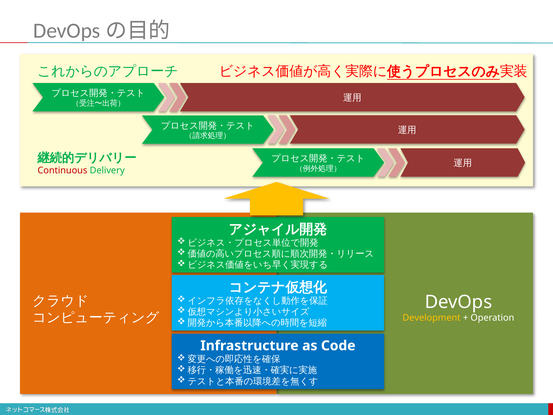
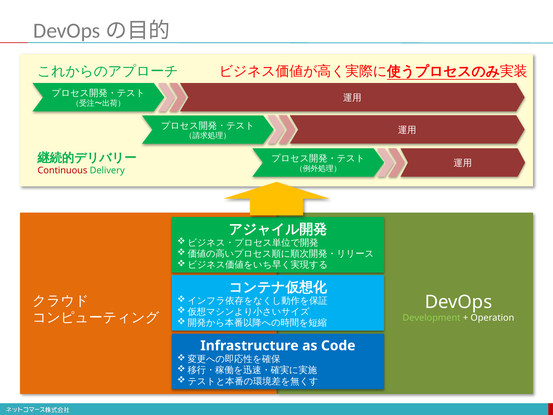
Development colour: yellow -> light green
